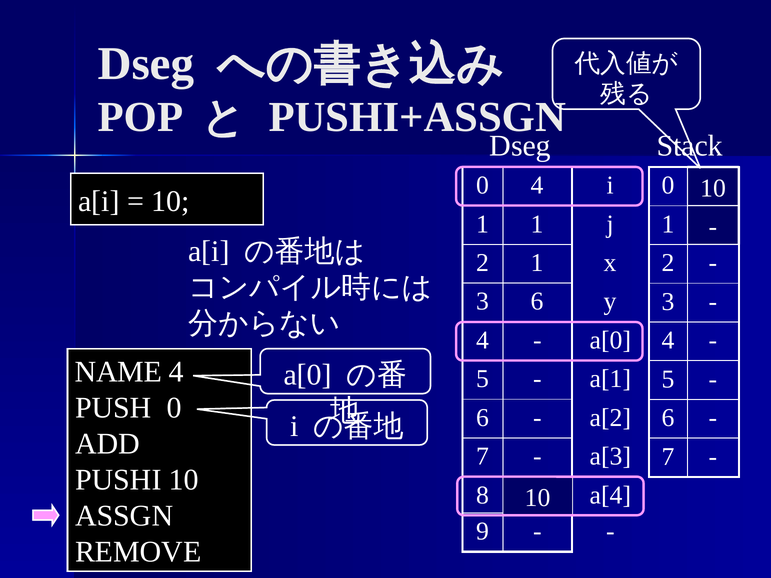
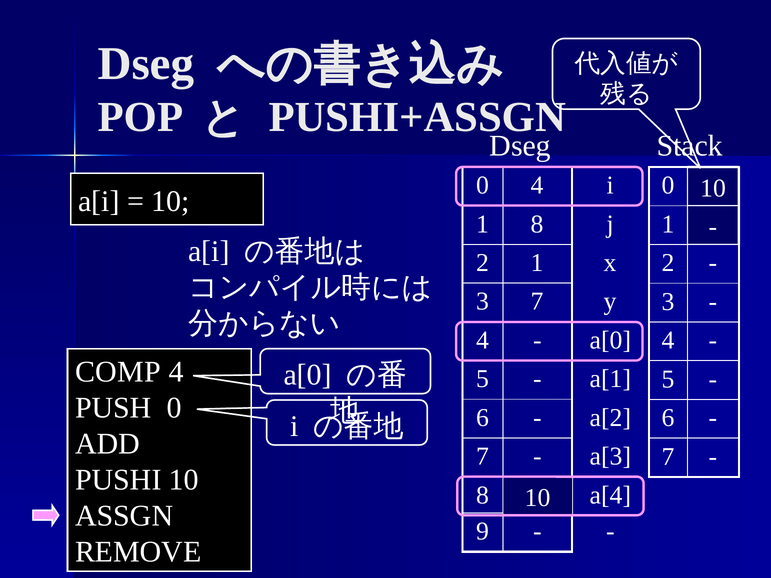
1 1: 1 -> 8
3 6: 6 -> 7
NAME: NAME -> COMP
